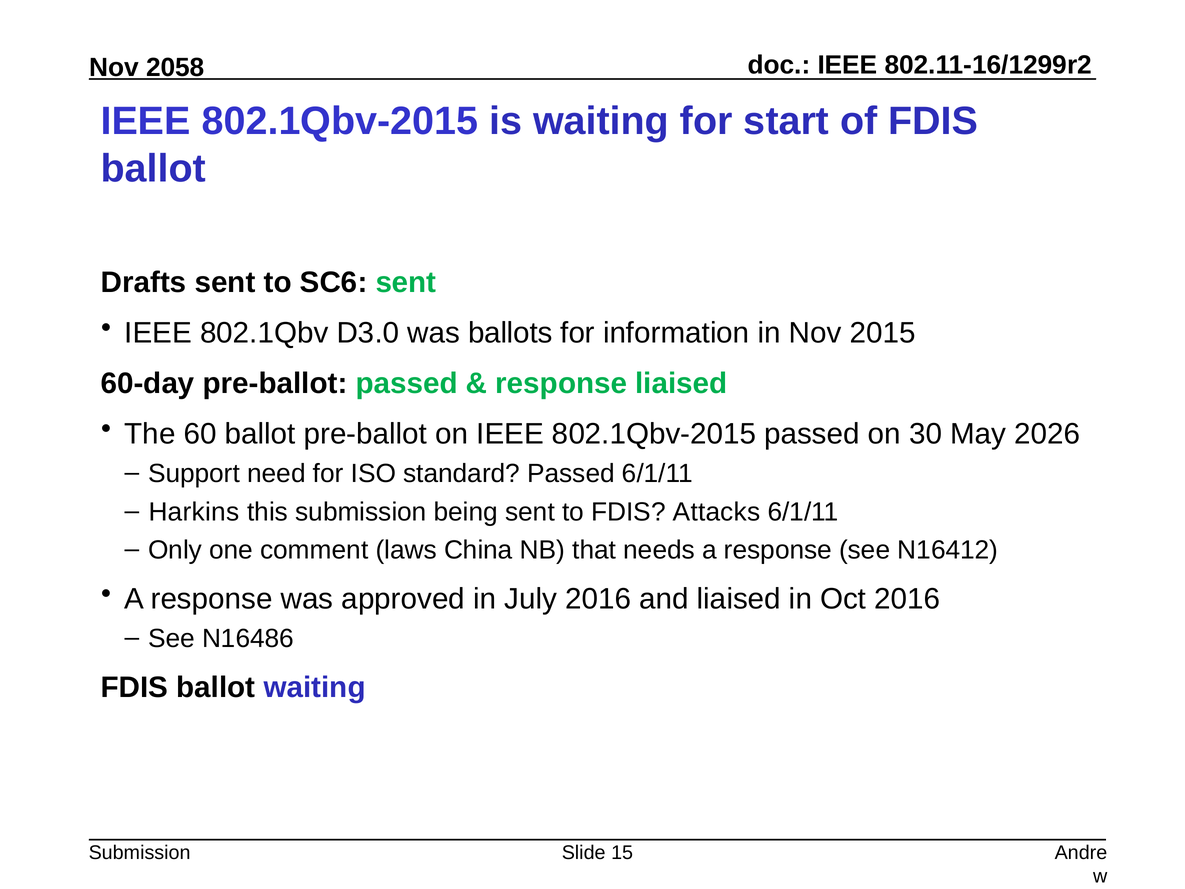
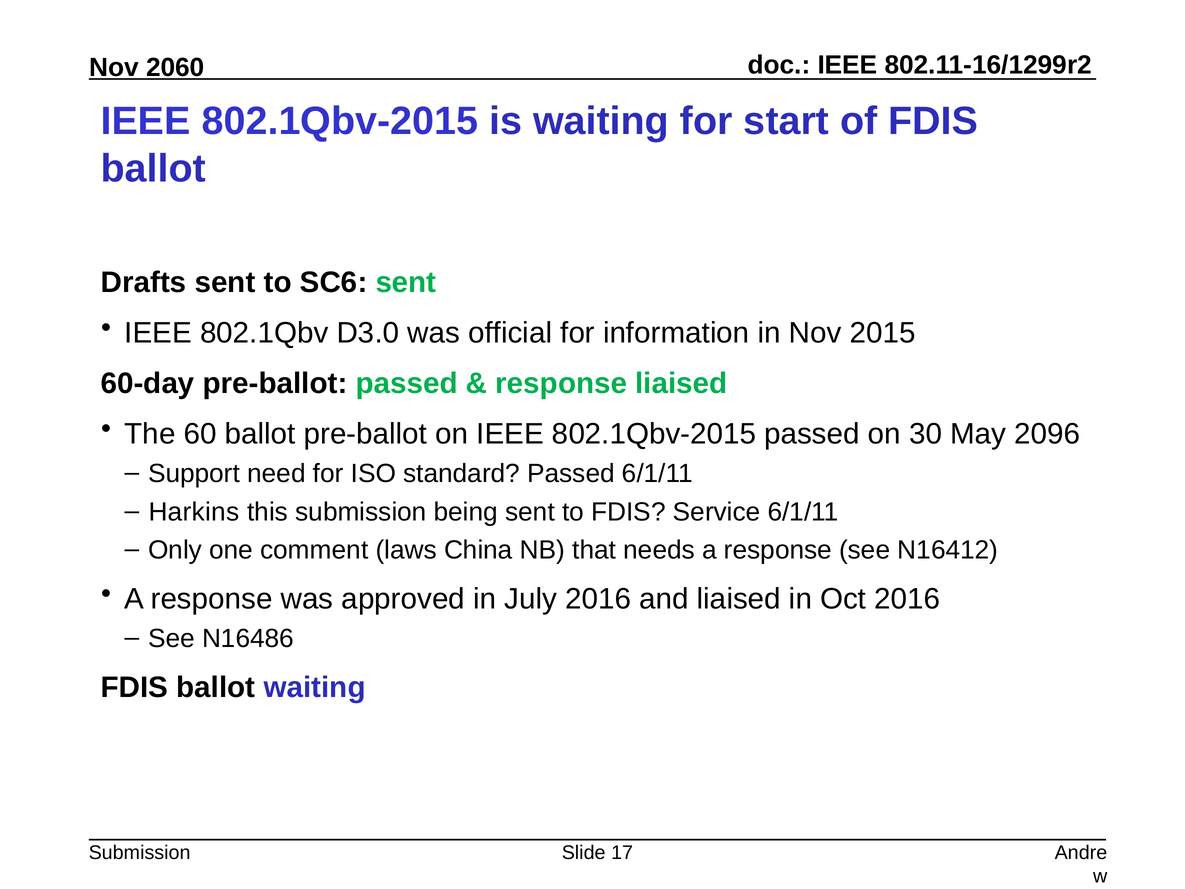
2058: 2058 -> 2060
ballots: ballots -> official
2026: 2026 -> 2096
Attacks: Attacks -> Service
15: 15 -> 17
